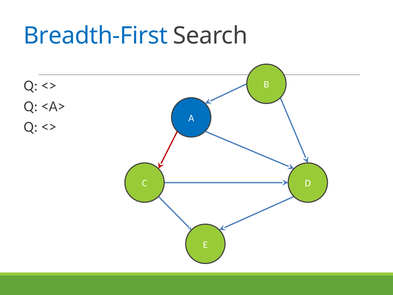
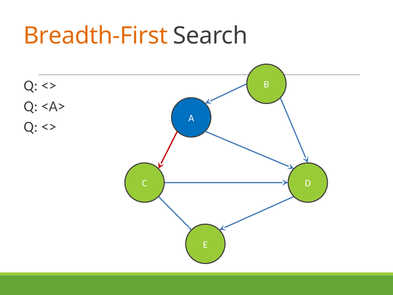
Breadth-First colour: blue -> orange
